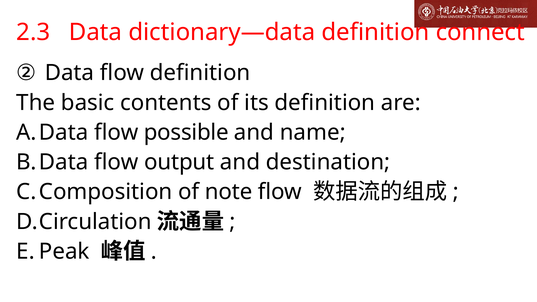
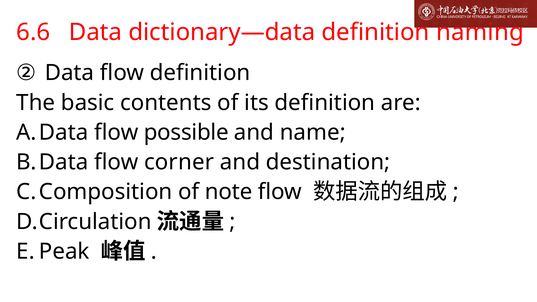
2.3: 2.3 -> 6.6
connect: connect -> naming
output: output -> corner
